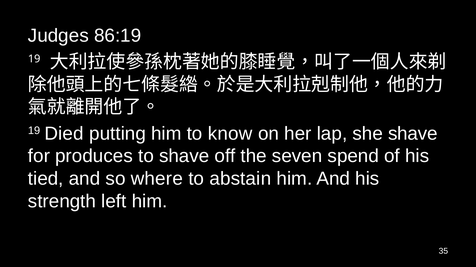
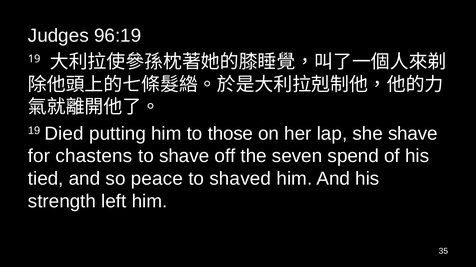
86:19: 86:19 -> 96:19
know: know -> those
produces: produces -> chastens
where: where -> peace
abstain: abstain -> shaved
